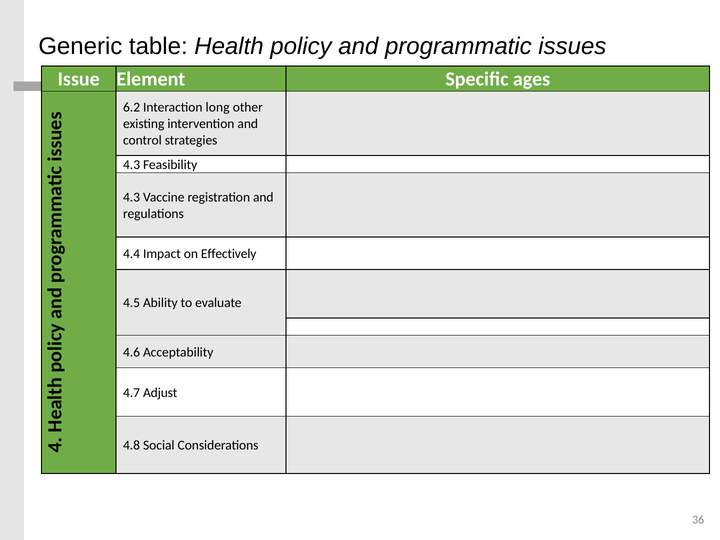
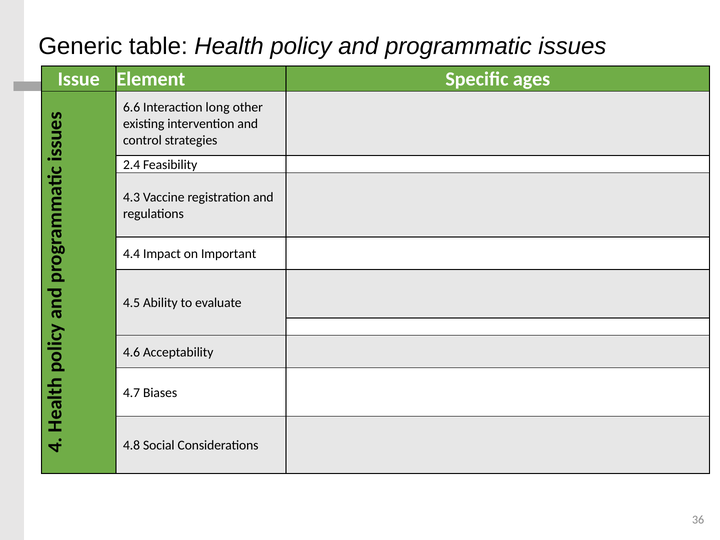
6.2: 6.2 -> 6.6
4.3 at (132, 165): 4.3 -> 2.4
Effectively: Effectively -> Important
Adjust: Adjust -> Biases
